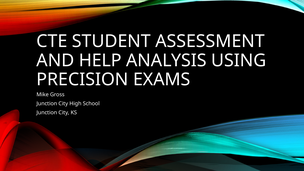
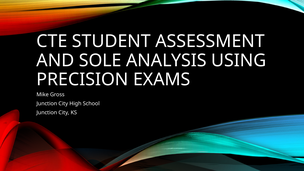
HELP: HELP -> SOLE
